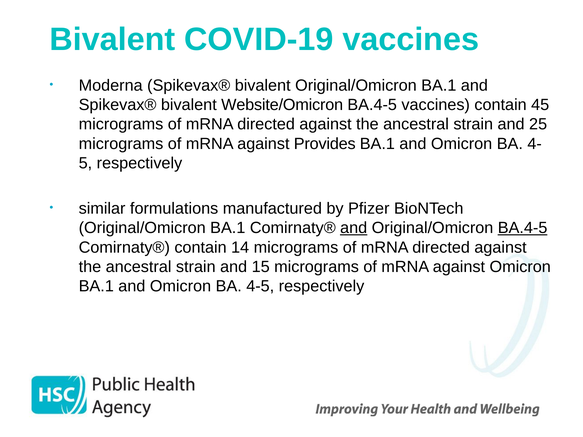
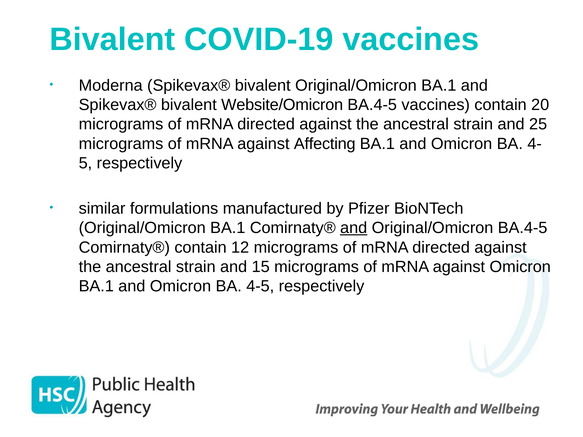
45: 45 -> 20
Provides: Provides -> Affecting
BA.4-5 at (523, 228) underline: present -> none
14: 14 -> 12
